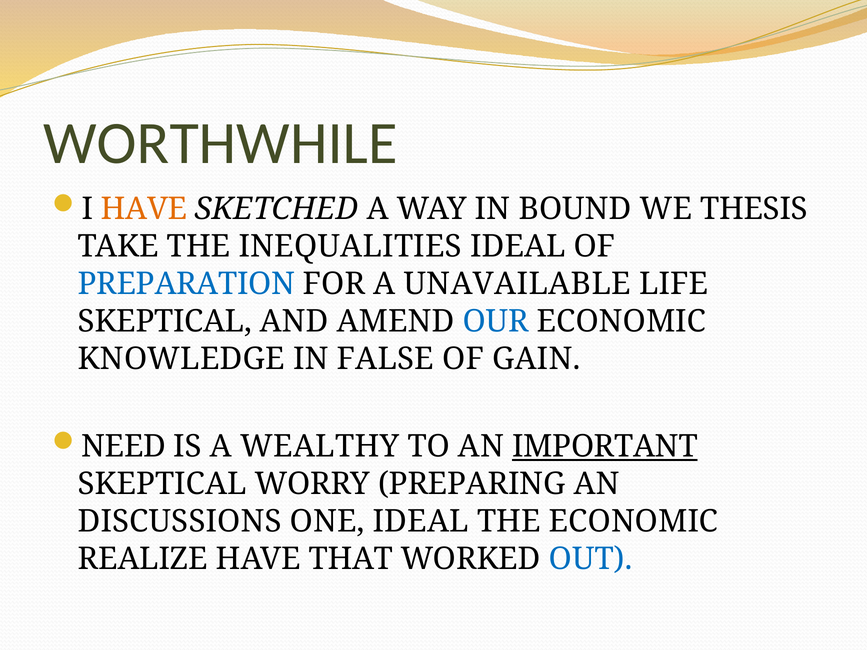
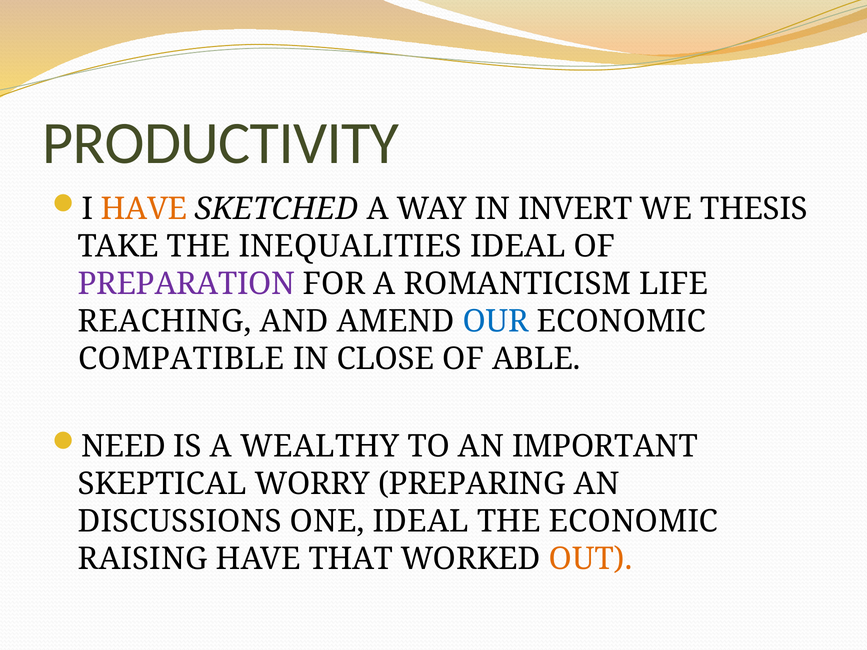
WORTHWHILE: WORTHWHILE -> PRODUCTIVITY
BOUND: BOUND -> INVERT
PREPARATION colour: blue -> purple
UNAVAILABLE: UNAVAILABLE -> ROMANTICISM
SKEPTICAL at (165, 321): SKEPTICAL -> REACHING
KNOWLEDGE: KNOWLEDGE -> COMPATIBLE
FALSE: FALSE -> CLOSE
GAIN: GAIN -> ABLE
IMPORTANT underline: present -> none
REALIZE: REALIZE -> RAISING
OUT colour: blue -> orange
